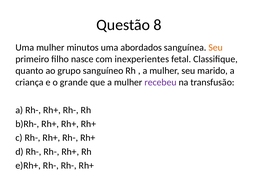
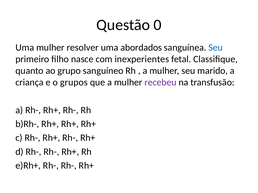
8: 8 -> 0
minutos: minutos -> resolver
Seu at (216, 48) colour: orange -> blue
grande: grande -> grupos
